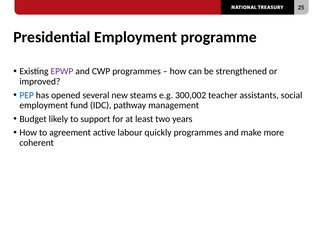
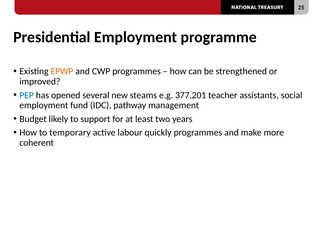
EPWP colour: purple -> orange
300,002: 300,002 -> 377,201
agreement: agreement -> temporary
